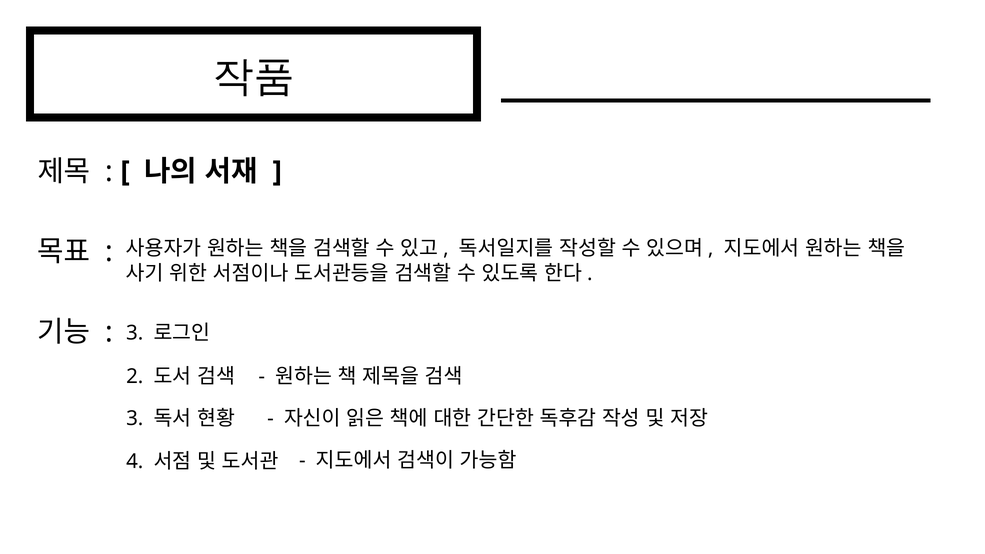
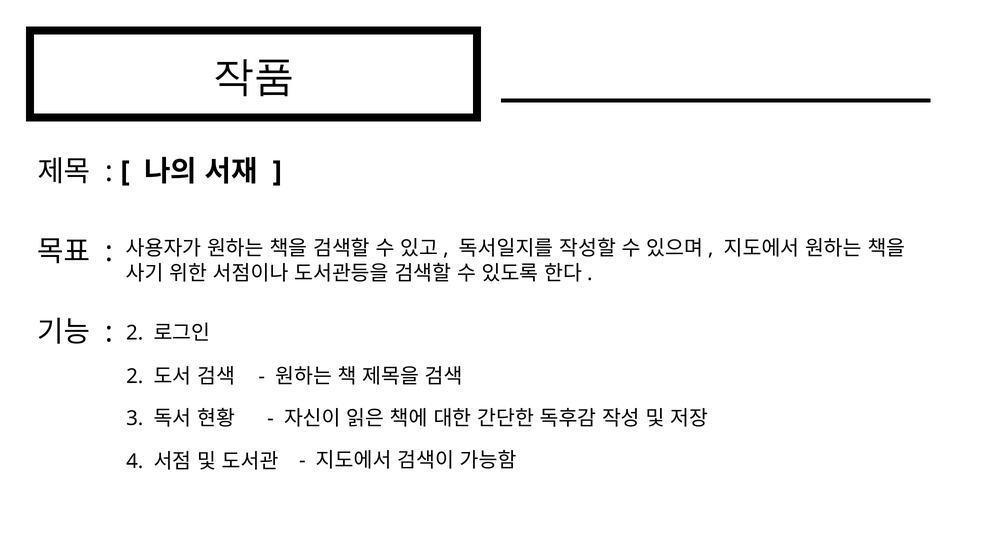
3 at (135, 333): 3 -> 2
